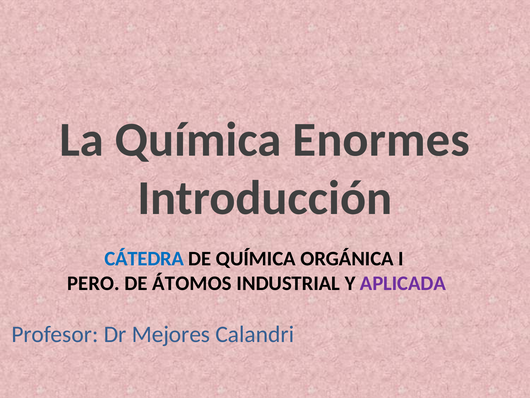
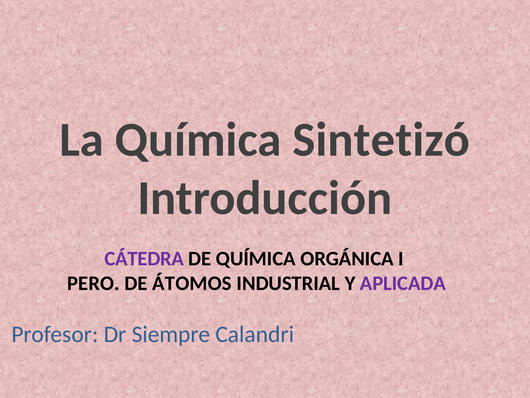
Enormes: Enormes -> Sintetizó
CÁTEDRA colour: blue -> purple
Mejores: Mejores -> Siempre
